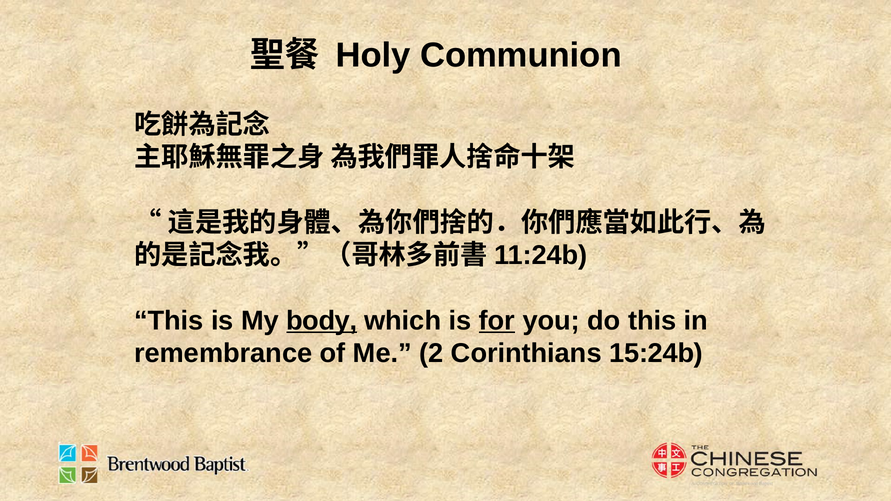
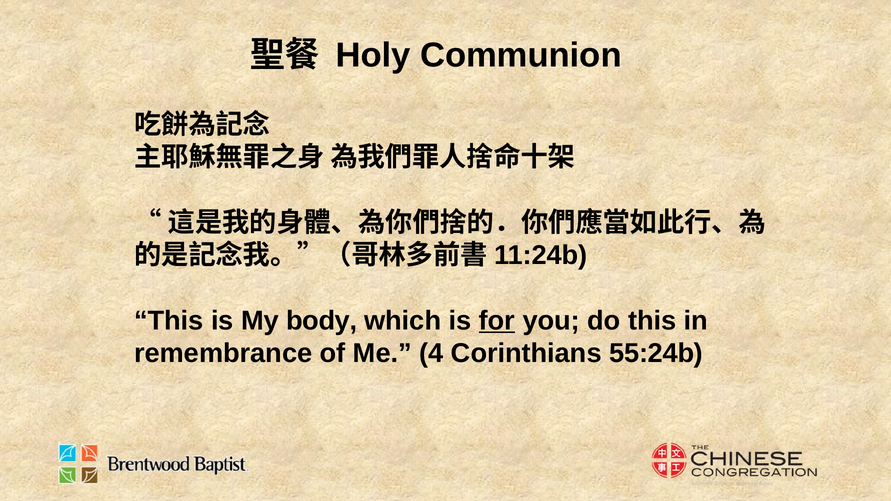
body underline: present -> none
2: 2 -> 4
15:24b: 15:24b -> 55:24b
